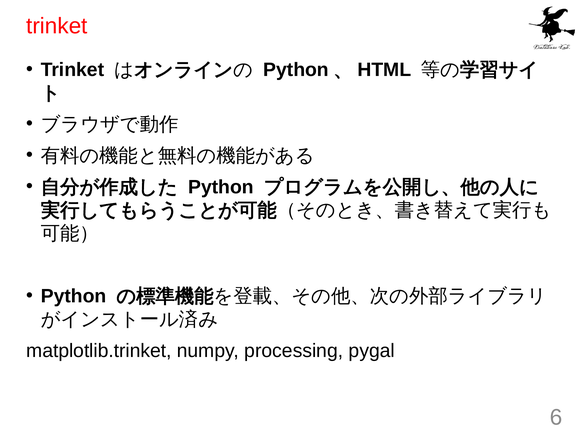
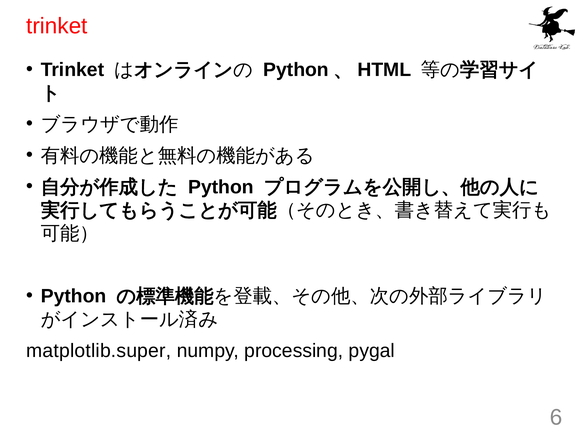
matplotlib.trinket: matplotlib.trinket -> matplotlib.super
